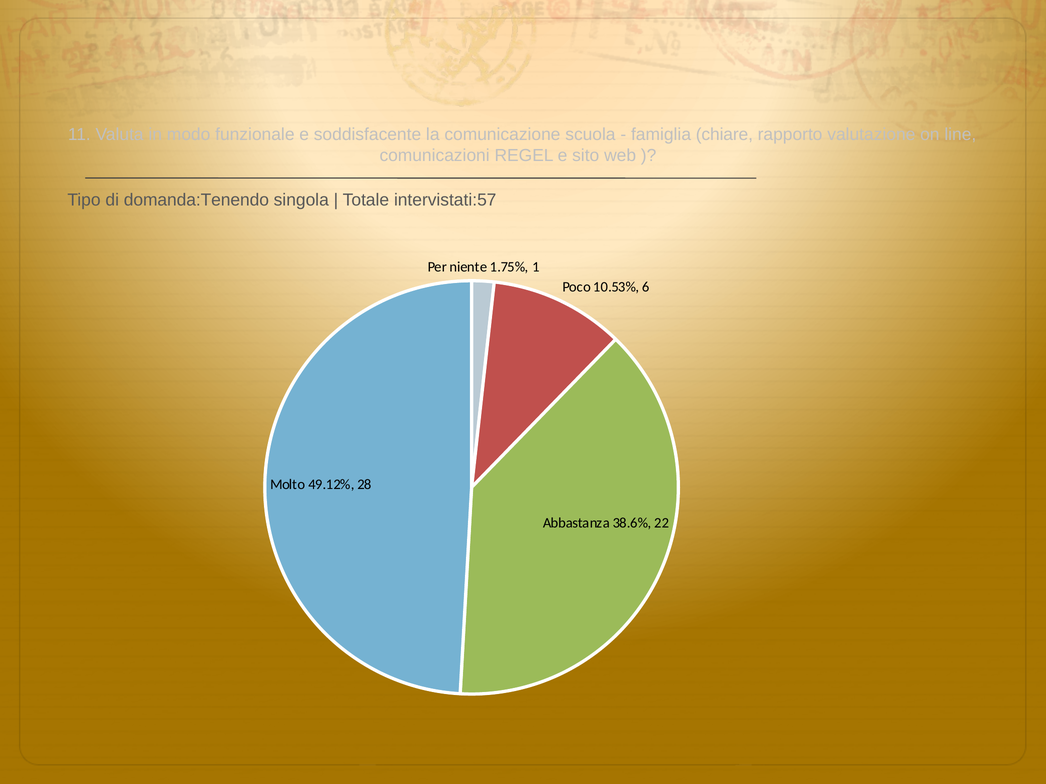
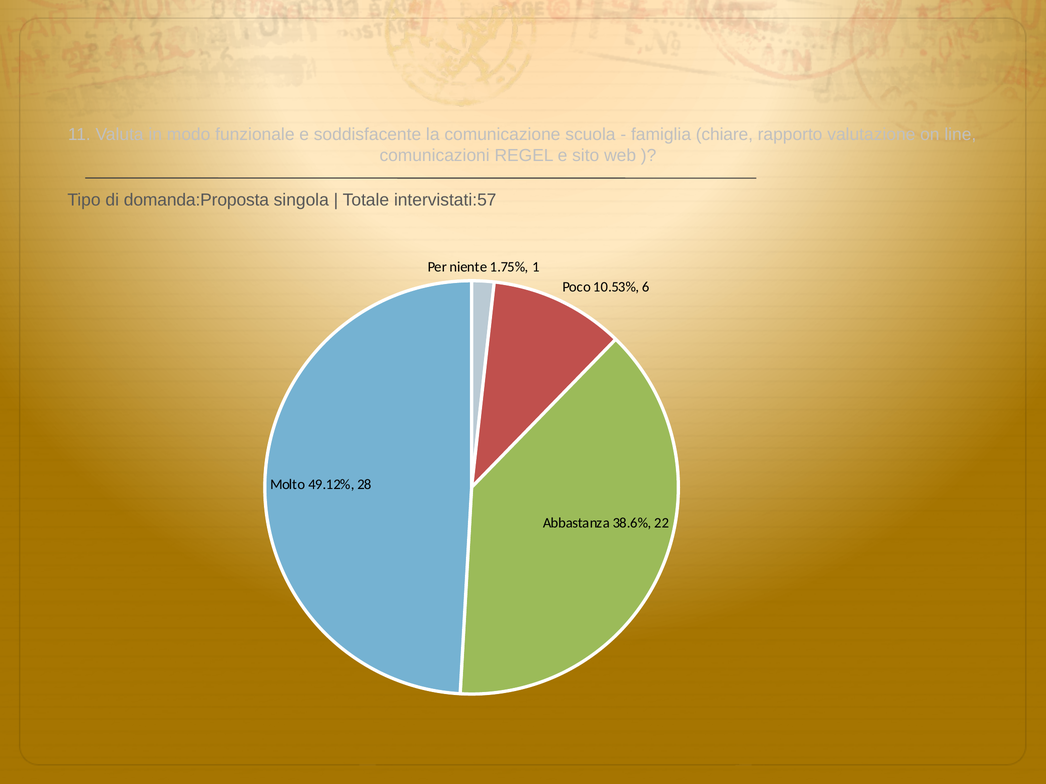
domanda:Tenendo: domanda:Tenendo -> domanda:Proposta
